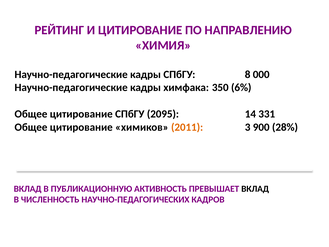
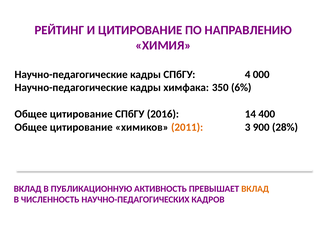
8: 8 -> 4
2095: 2095 -> 2016
331: 331 -> 400
ВКЛАД at (255, 189) colour: black -> orange
